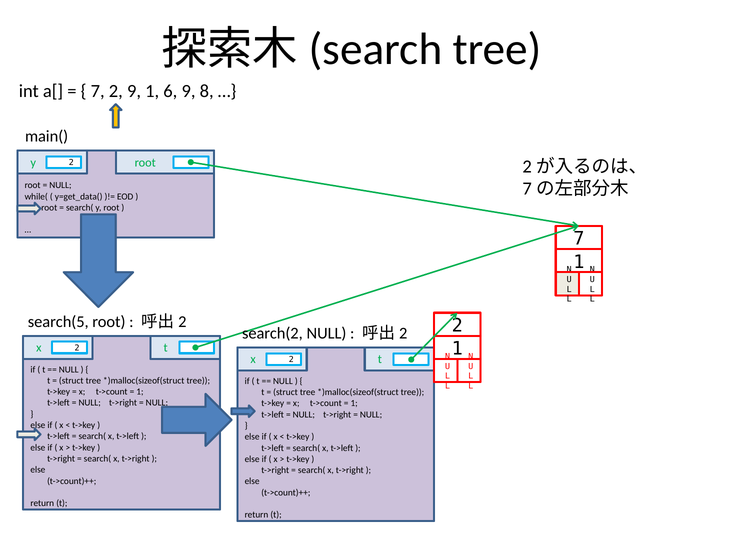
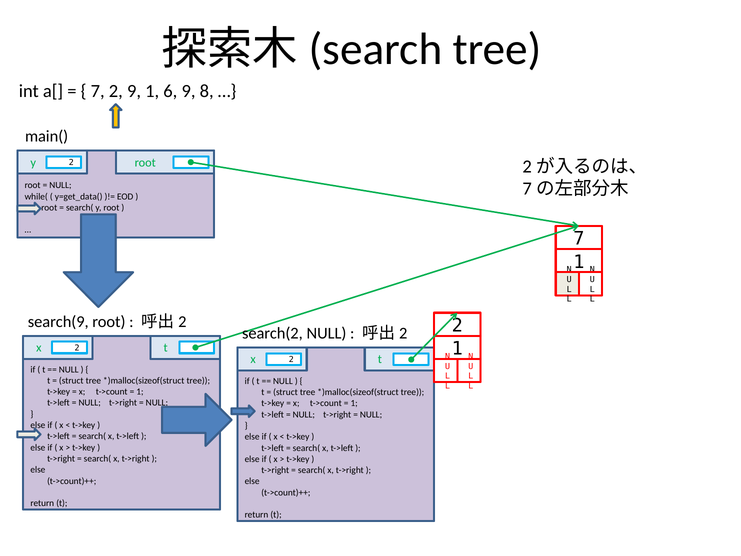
search(5: search(5 -> search(9
